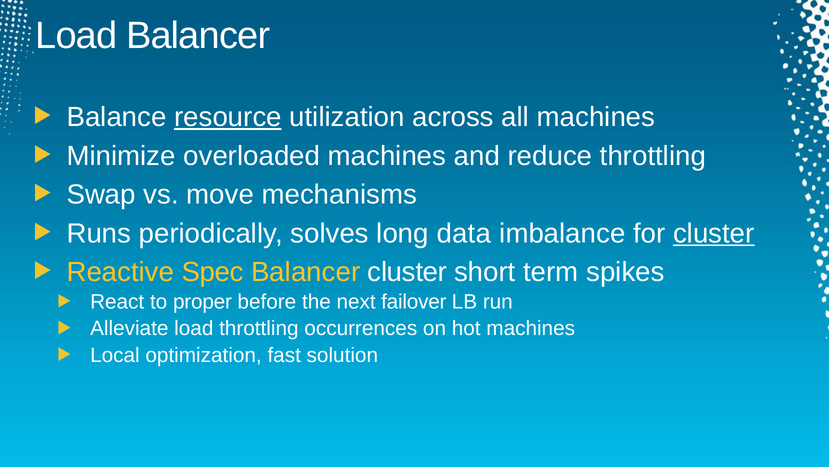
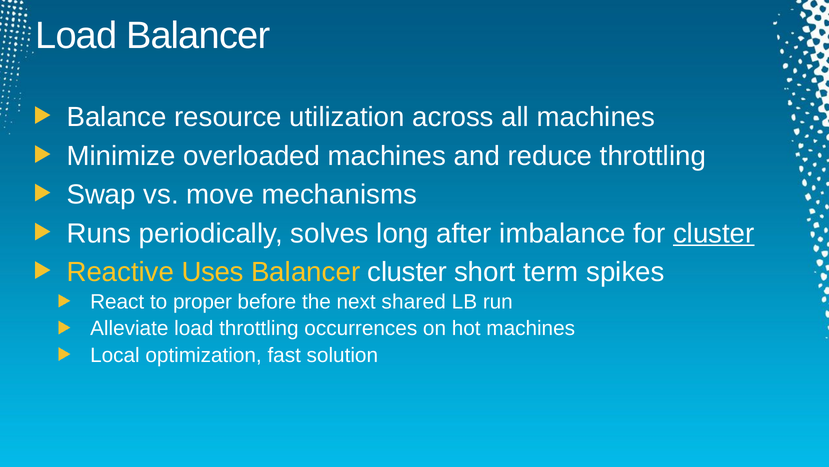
resource underline: present -> none
data: data -> after
Spec: Spec -> Uses
failover: failover -> shared
